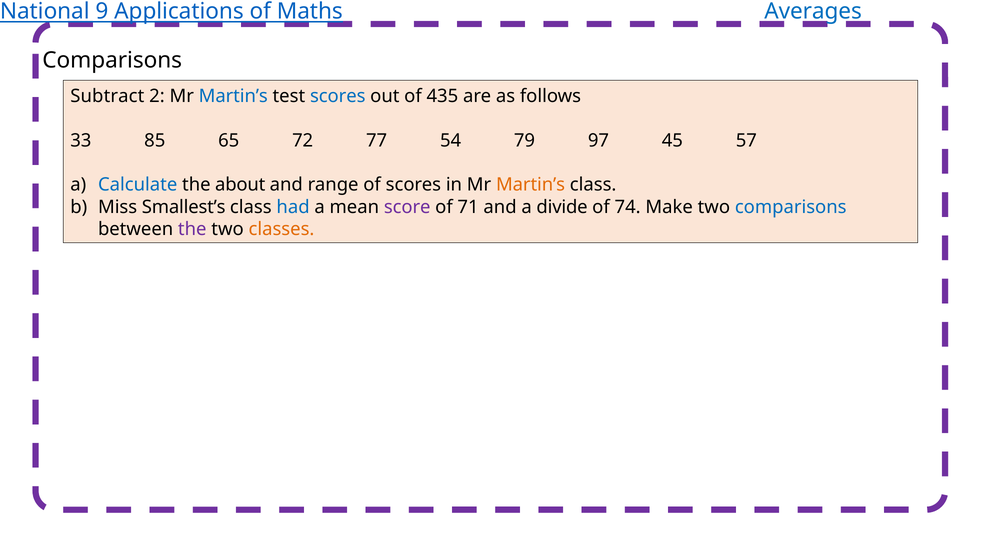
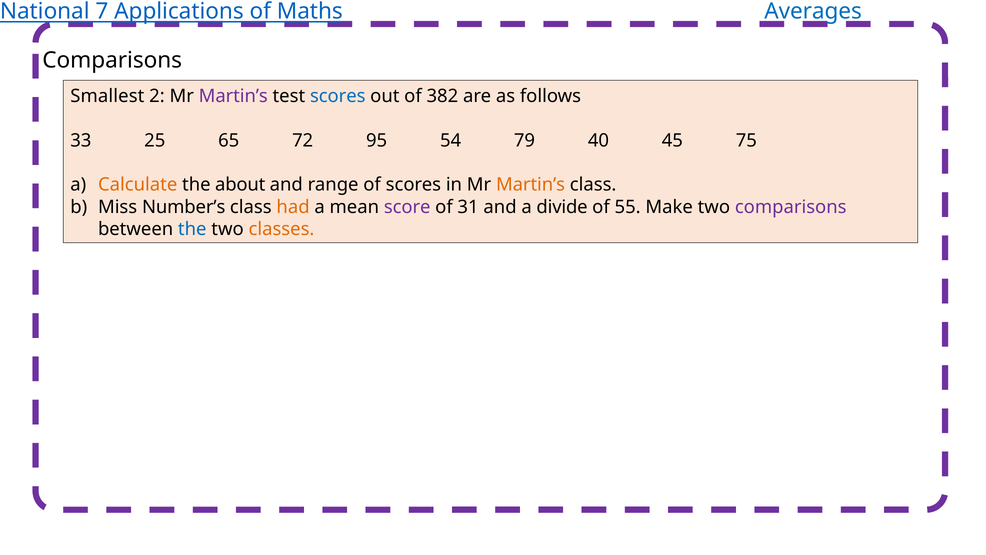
9: 9 -> 7
Subtract: Subtract -> Smallest
Martin’s at (233, 96) colour: blue -> purple
435: 435 -> 382
85: 85 -> 25
77: 77 -> 95
97: 97 -> 40
57: 57 -> 75
Calculate colour: blue -> orange
Smallest’s: Smallest’s -> Number’s
had colour: blue -> orange
71: 71 -> 31
74: 74 -> 55
comparisons at (791, 207) colour: blue -> purple
the at (192, 229) colour: purple -> blue
